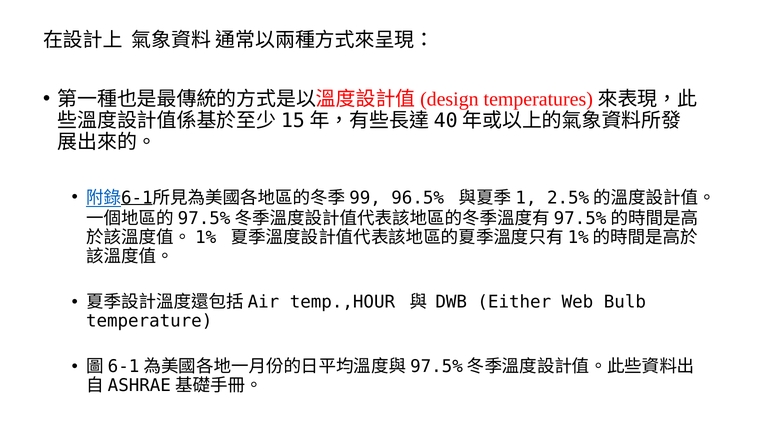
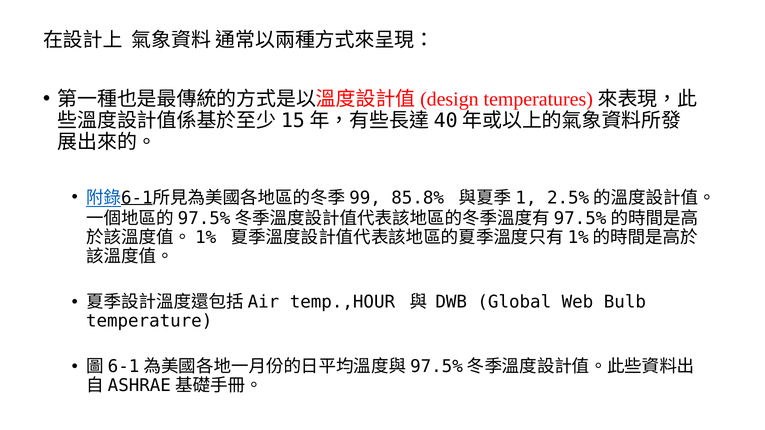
96.5%: 96.5% -> 85.8%
Either: Either -> Global
